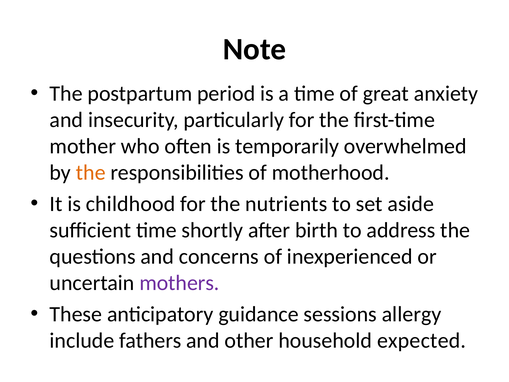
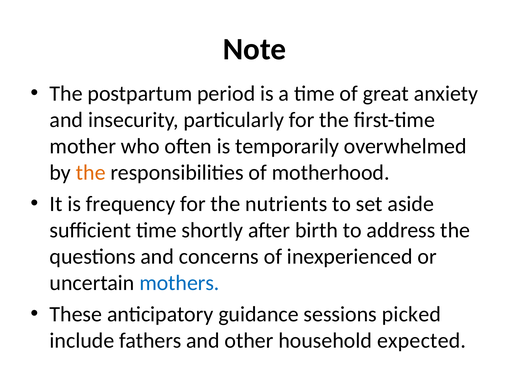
childhood: childhood -> frequency
mothers colour: purple -> blue
allergy: allergy -> picked
